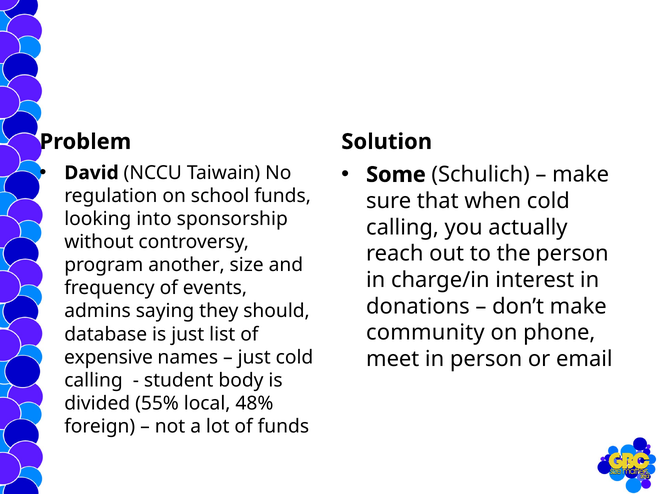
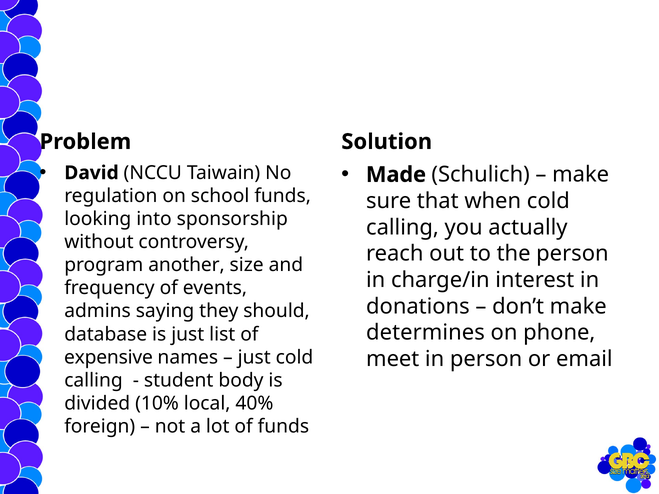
Some: Some -> Made
community: community -> determines
55%: 55% -> 10%
48%: 48% -> 40%
